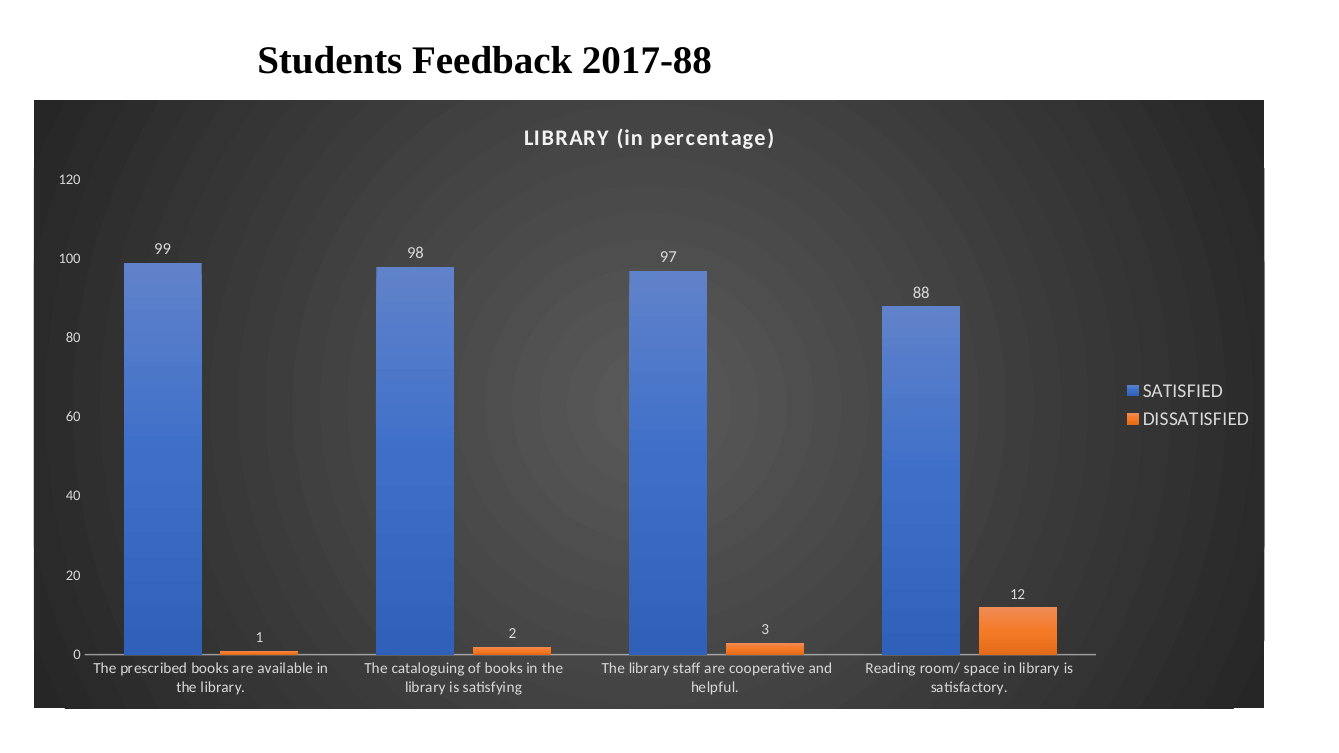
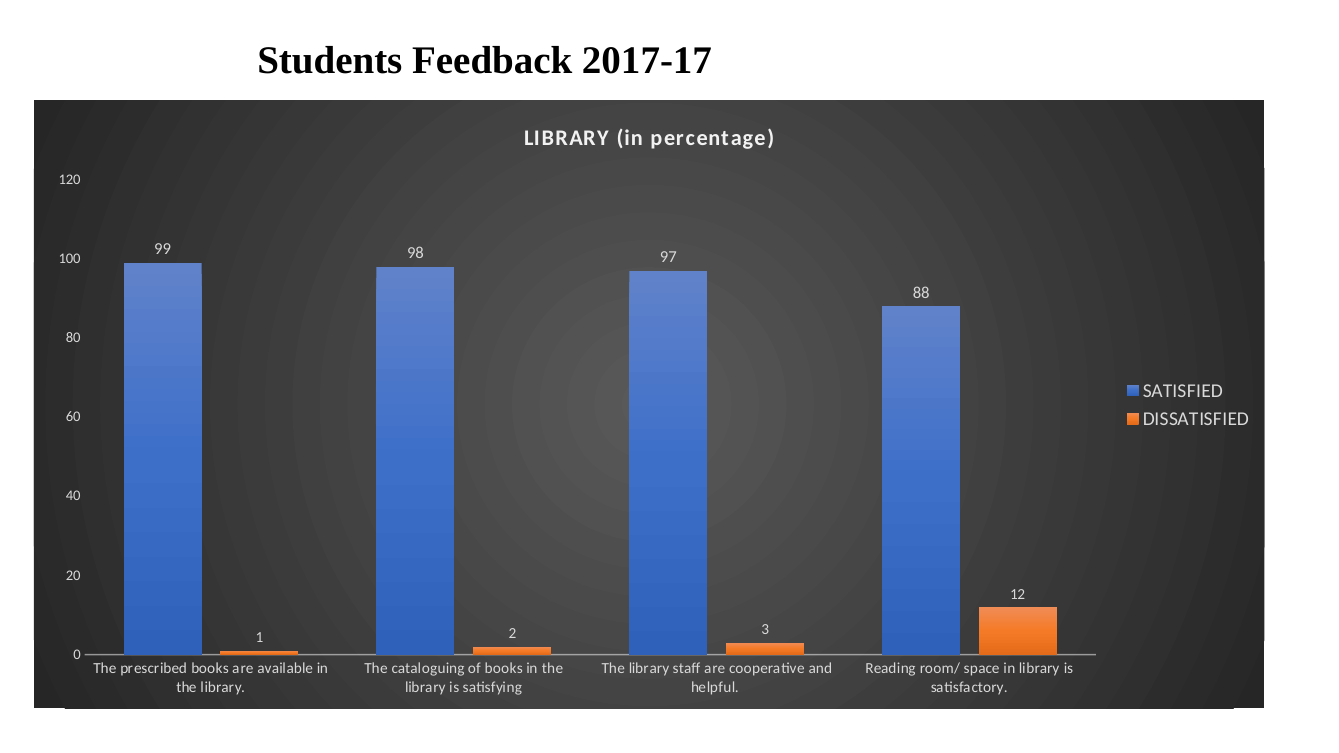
2017-88: 2017-88 -> 2017-17
